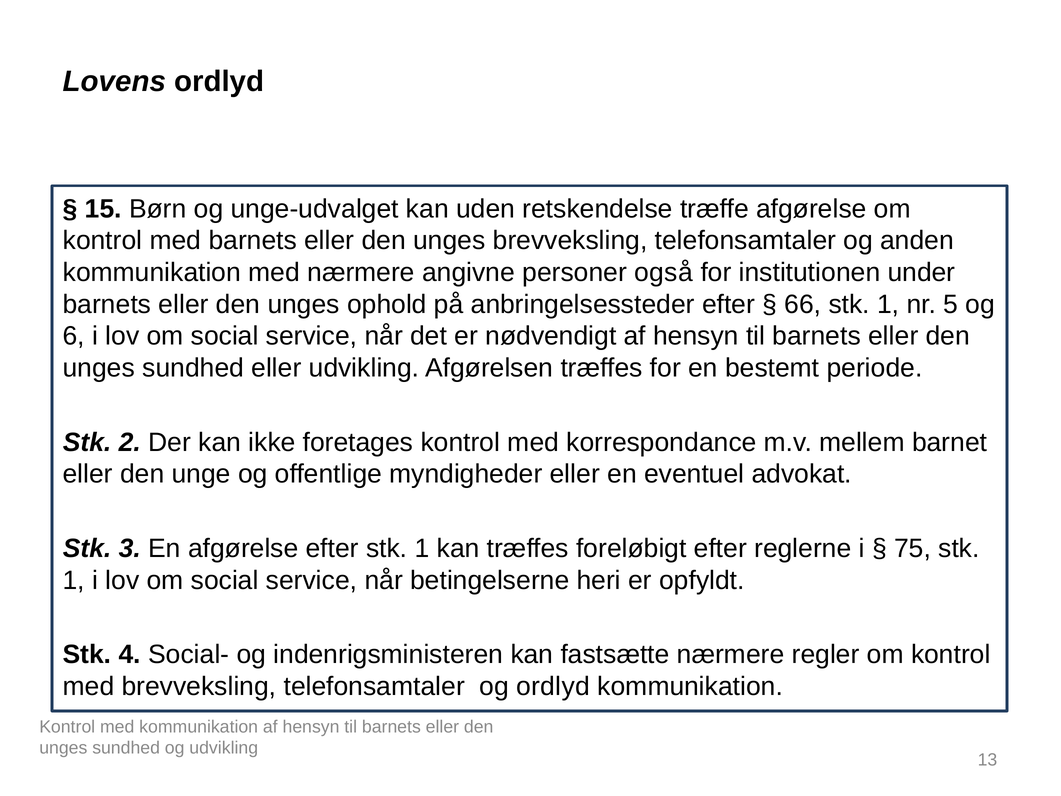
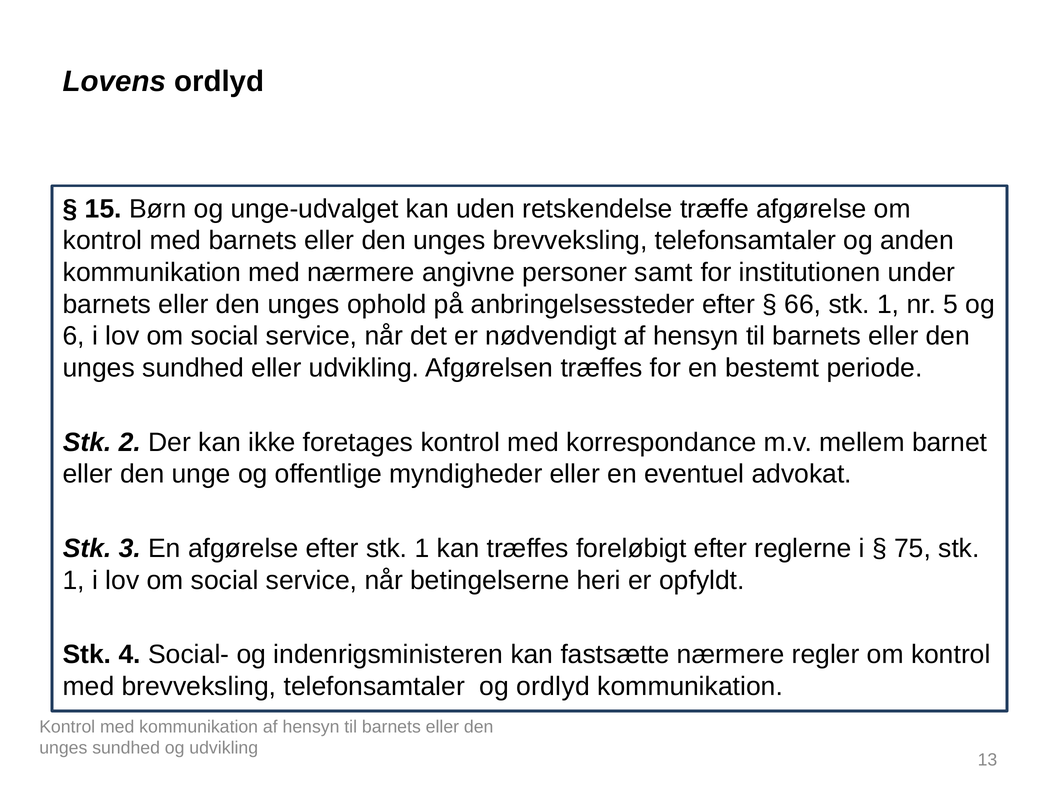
også: også -> samt
